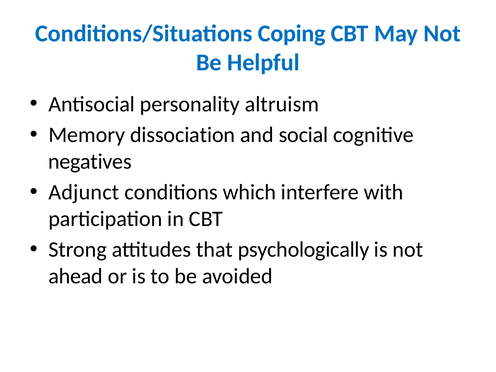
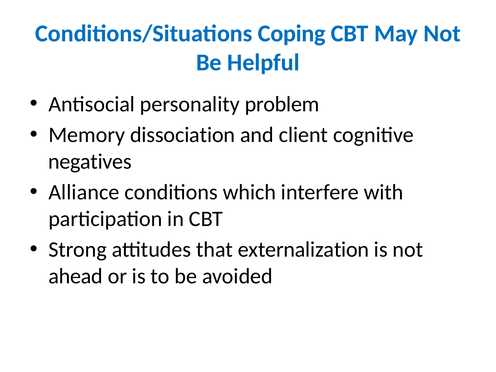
altruism: altruism -> problem
social: social -> client
Adjunct: Adjunct -> Alliance
psychologically: psychologically -> externalization
